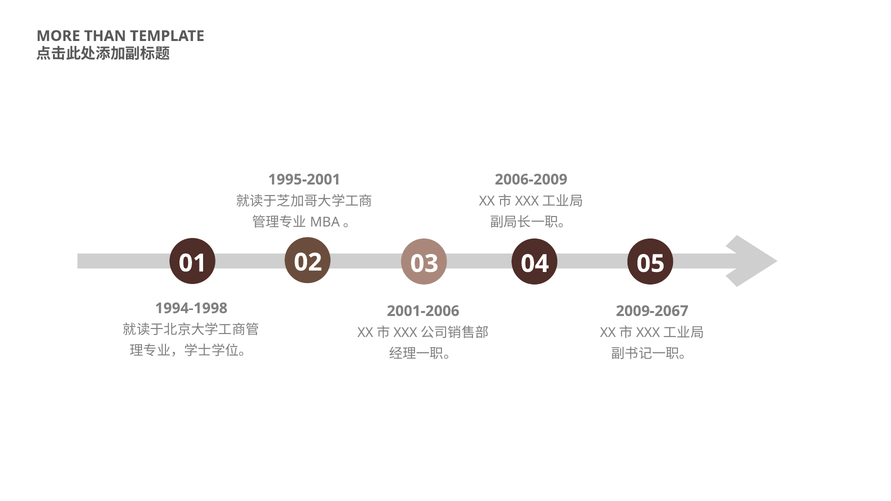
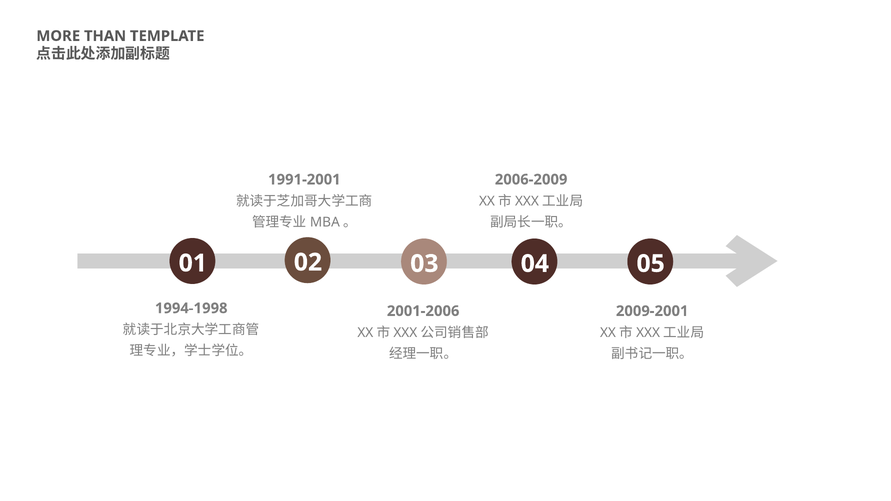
1995-2001: 1995-2001 -> 1991-2001
2009-2067: 2009-2067 -> 2009-2001
